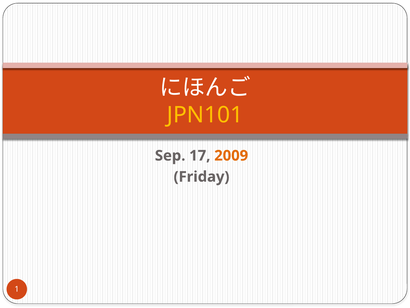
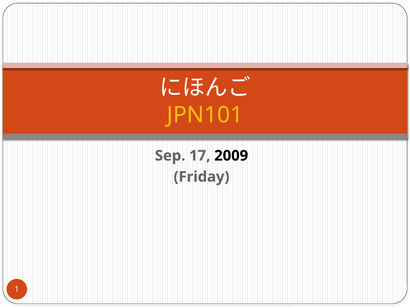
2009 colour: orange -> black
